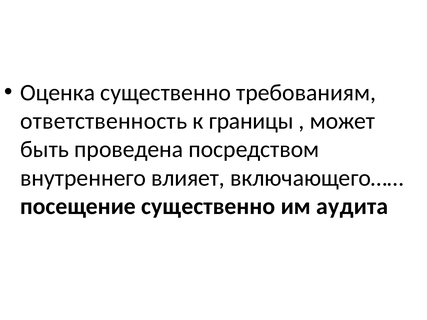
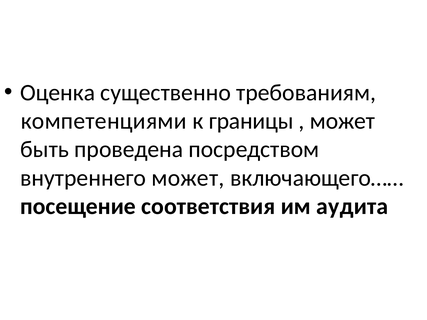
ответственность: ответственность -> компетенциями
внутреннего влияет: влияет -> может
посещение существенно: существенно -> соответствия
